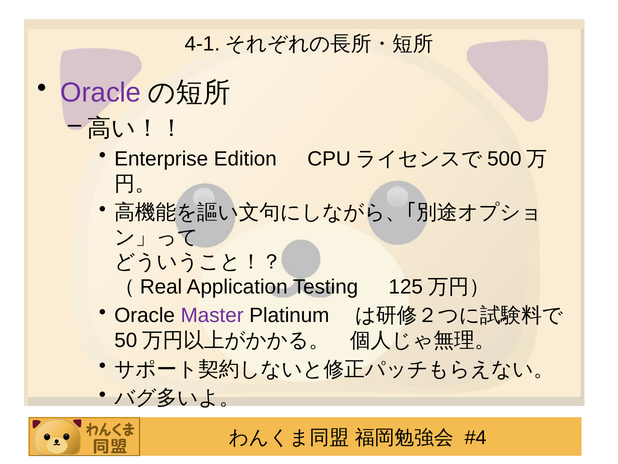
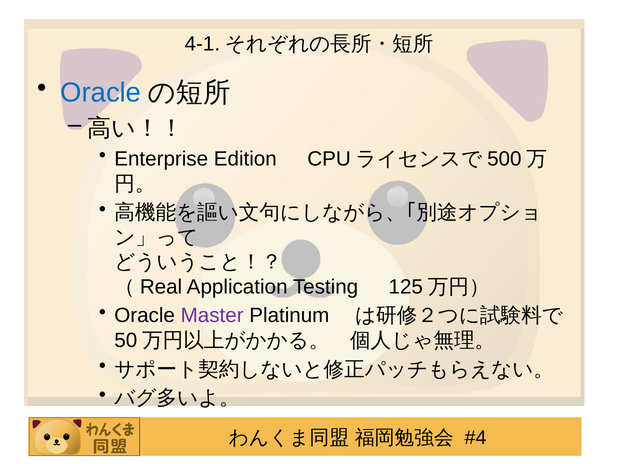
Oracle at (101, 93) colour: purple -> blue
